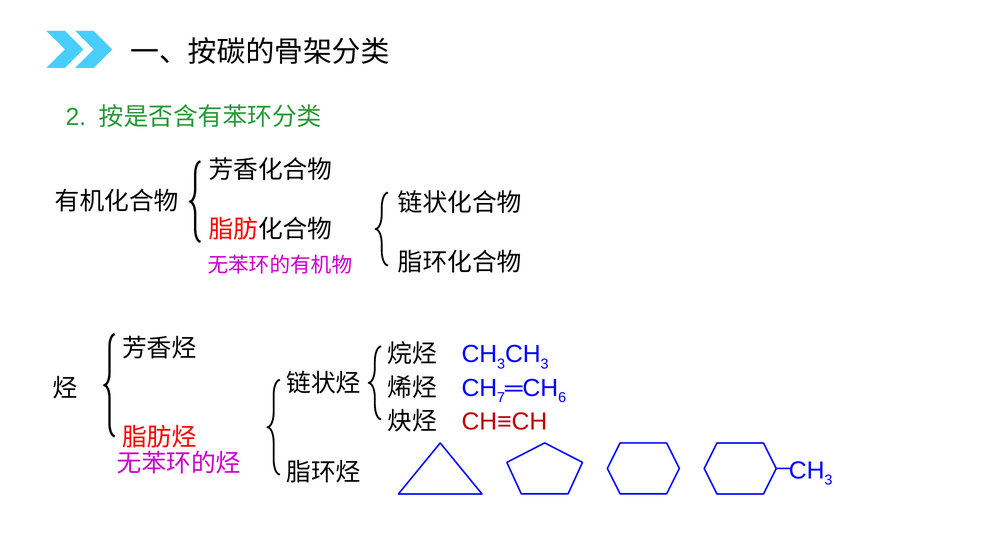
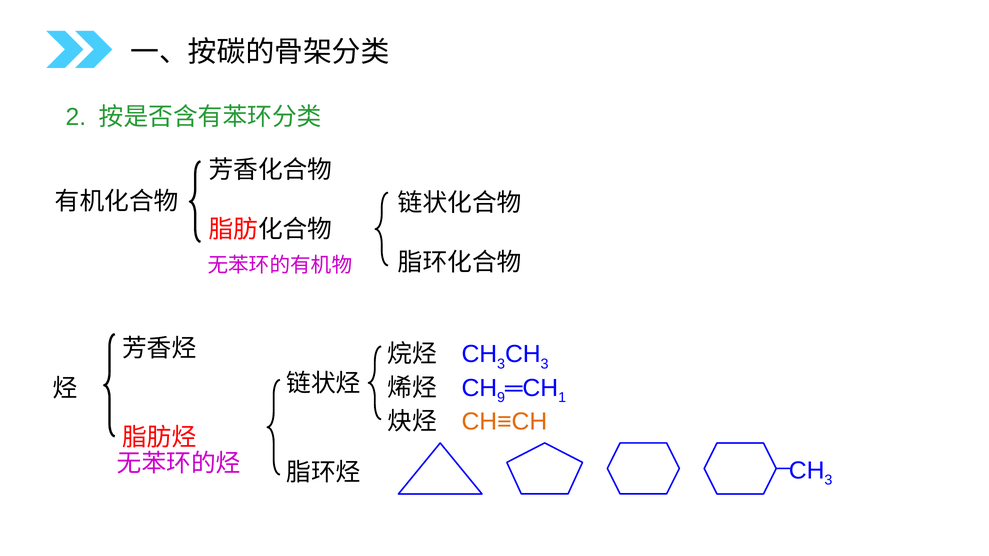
7: 7 -> 9
6: 6 -> 1
CH≡CH colour: red -> orange
